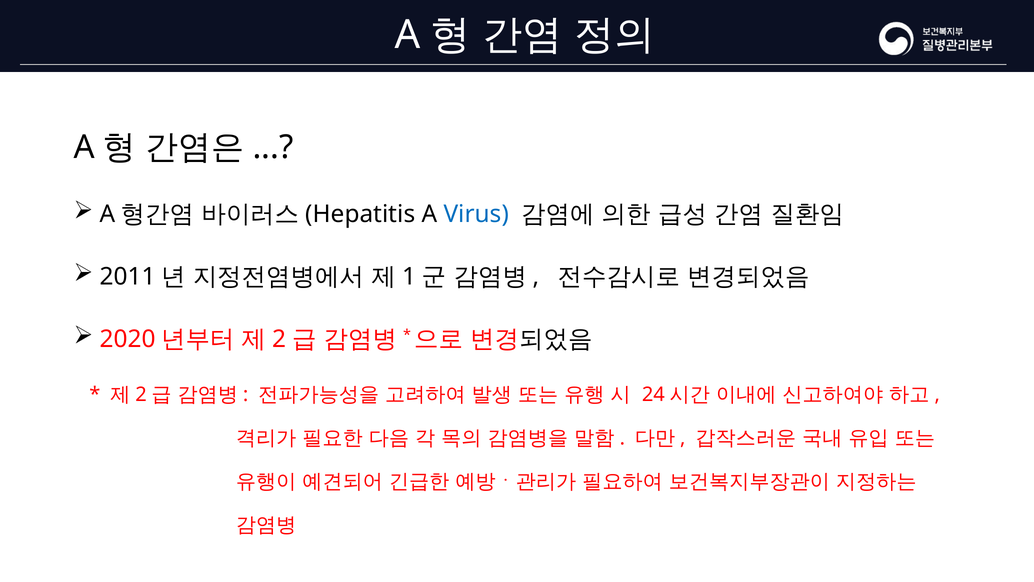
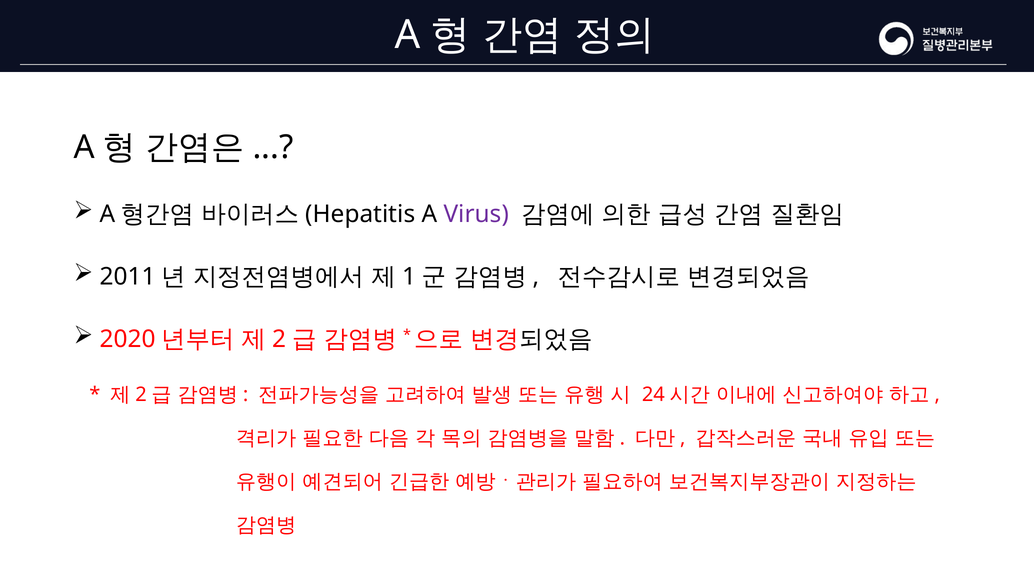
Virus colour: blue -> purple
